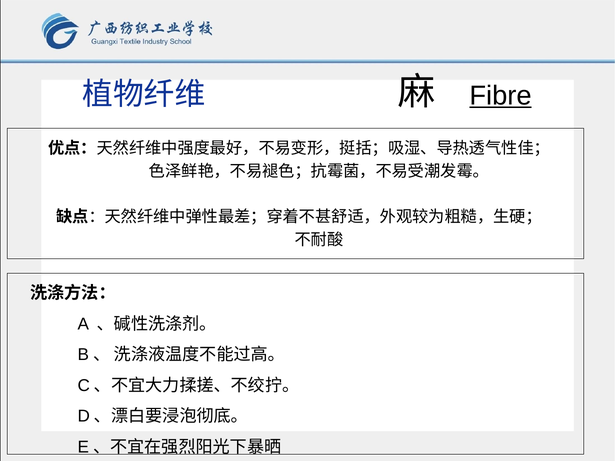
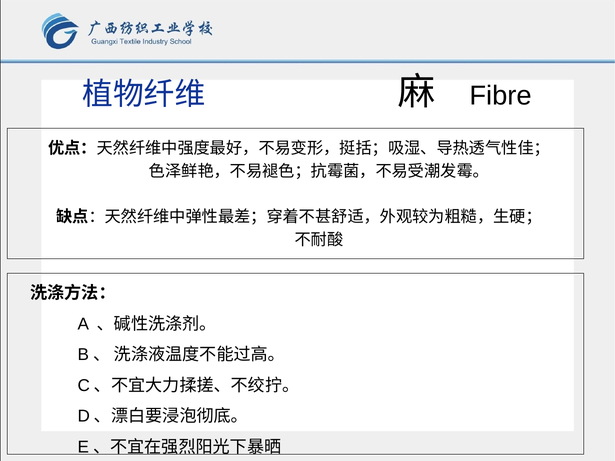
Fibre underline: present -> none
